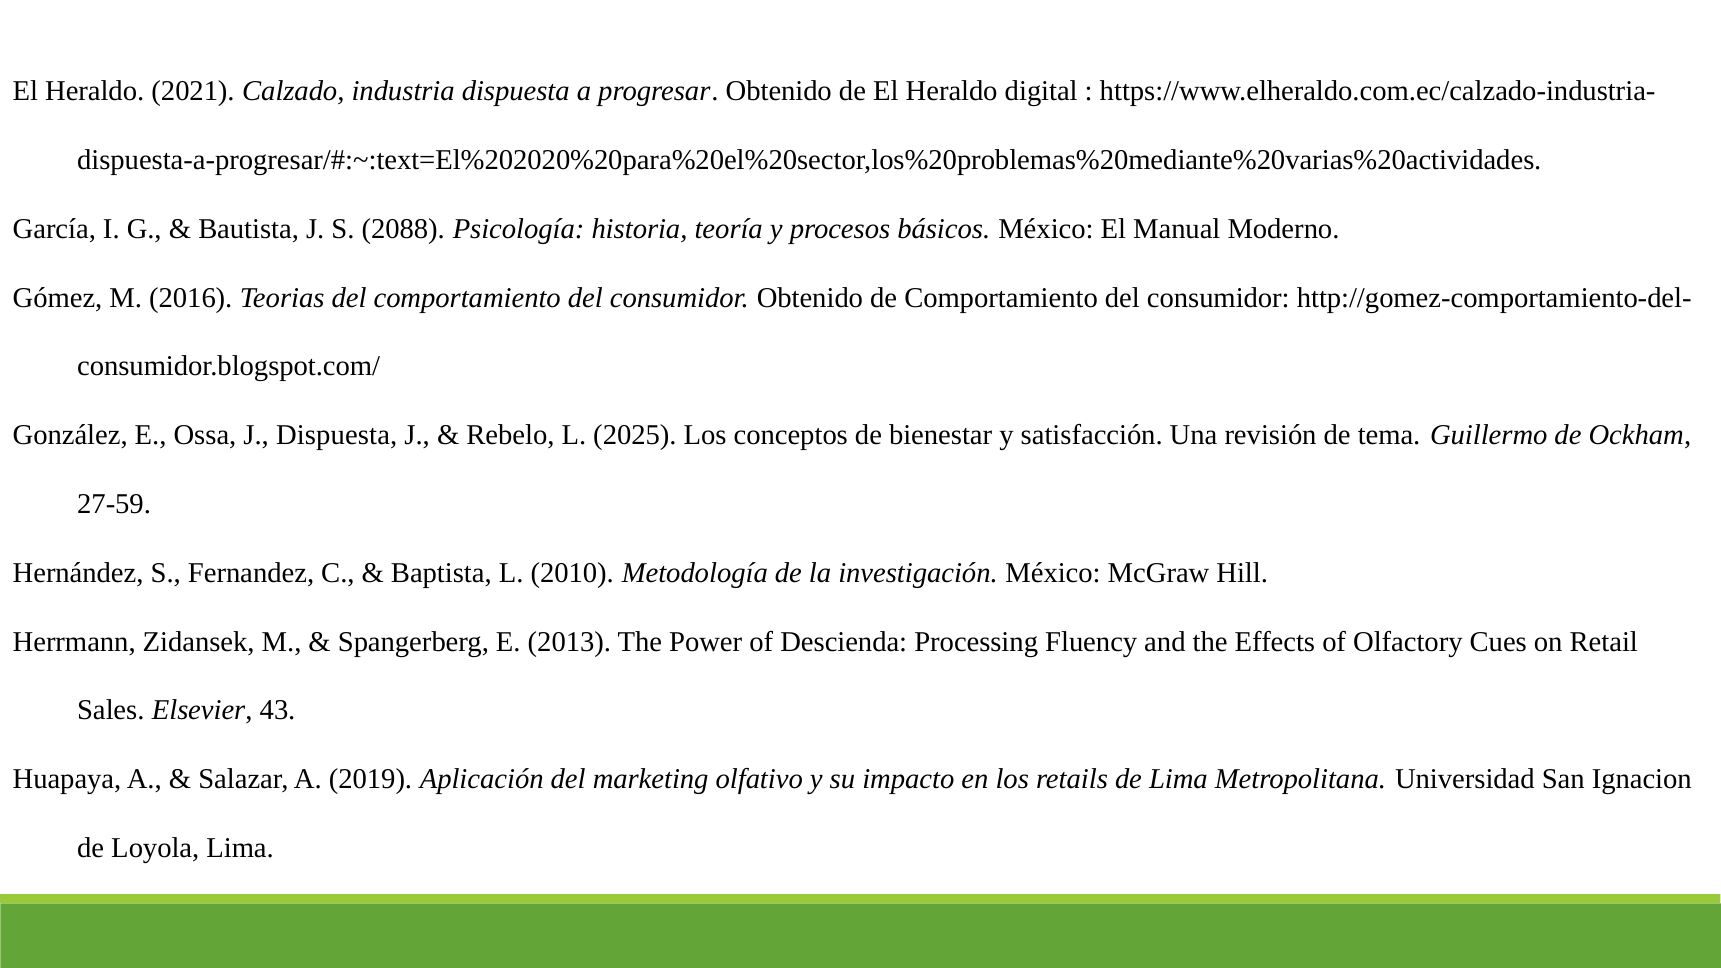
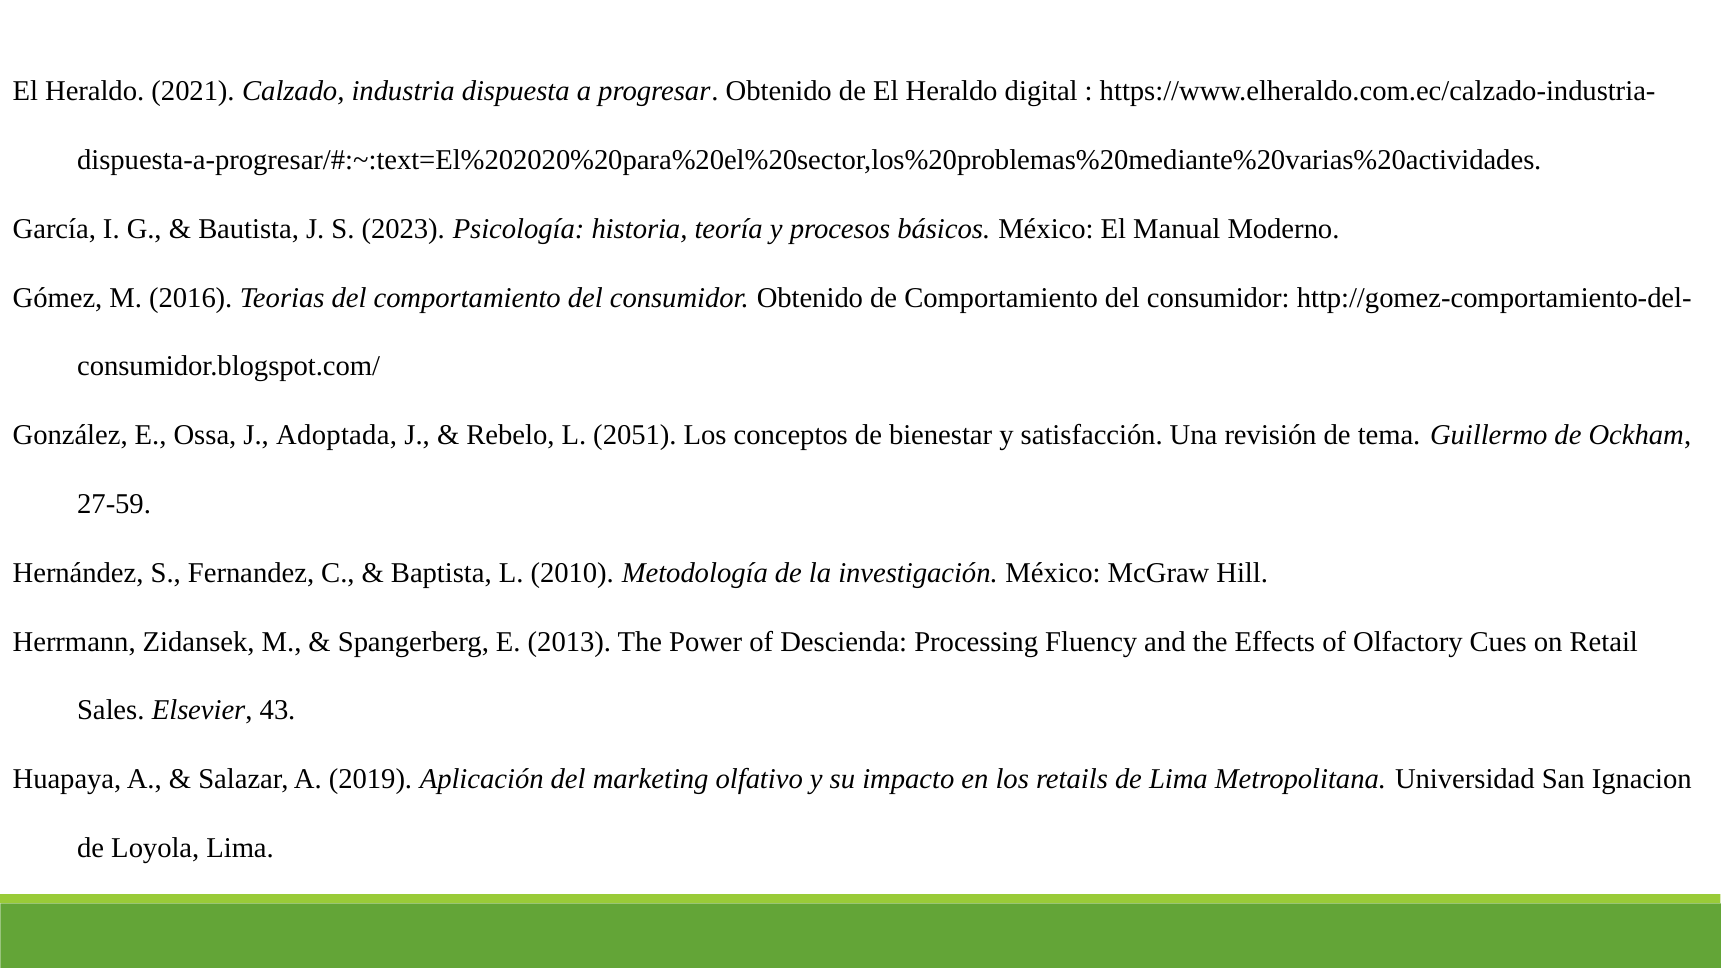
2088: 2088 -> 2023
J Dispuesta: Dispuesta -> Adoptada
2025: 2025 -> 2051
